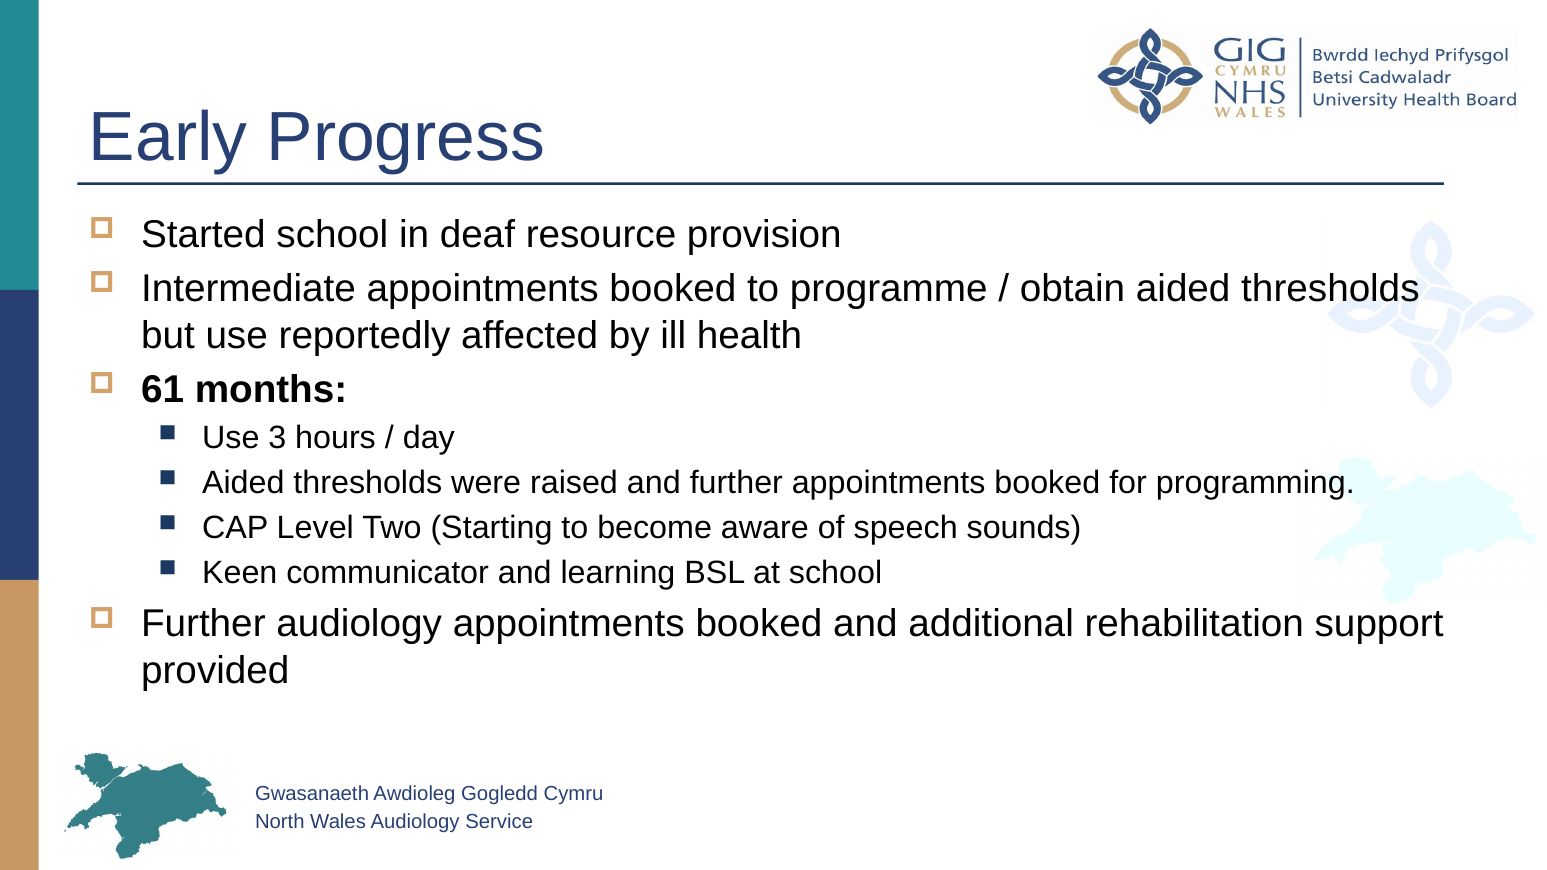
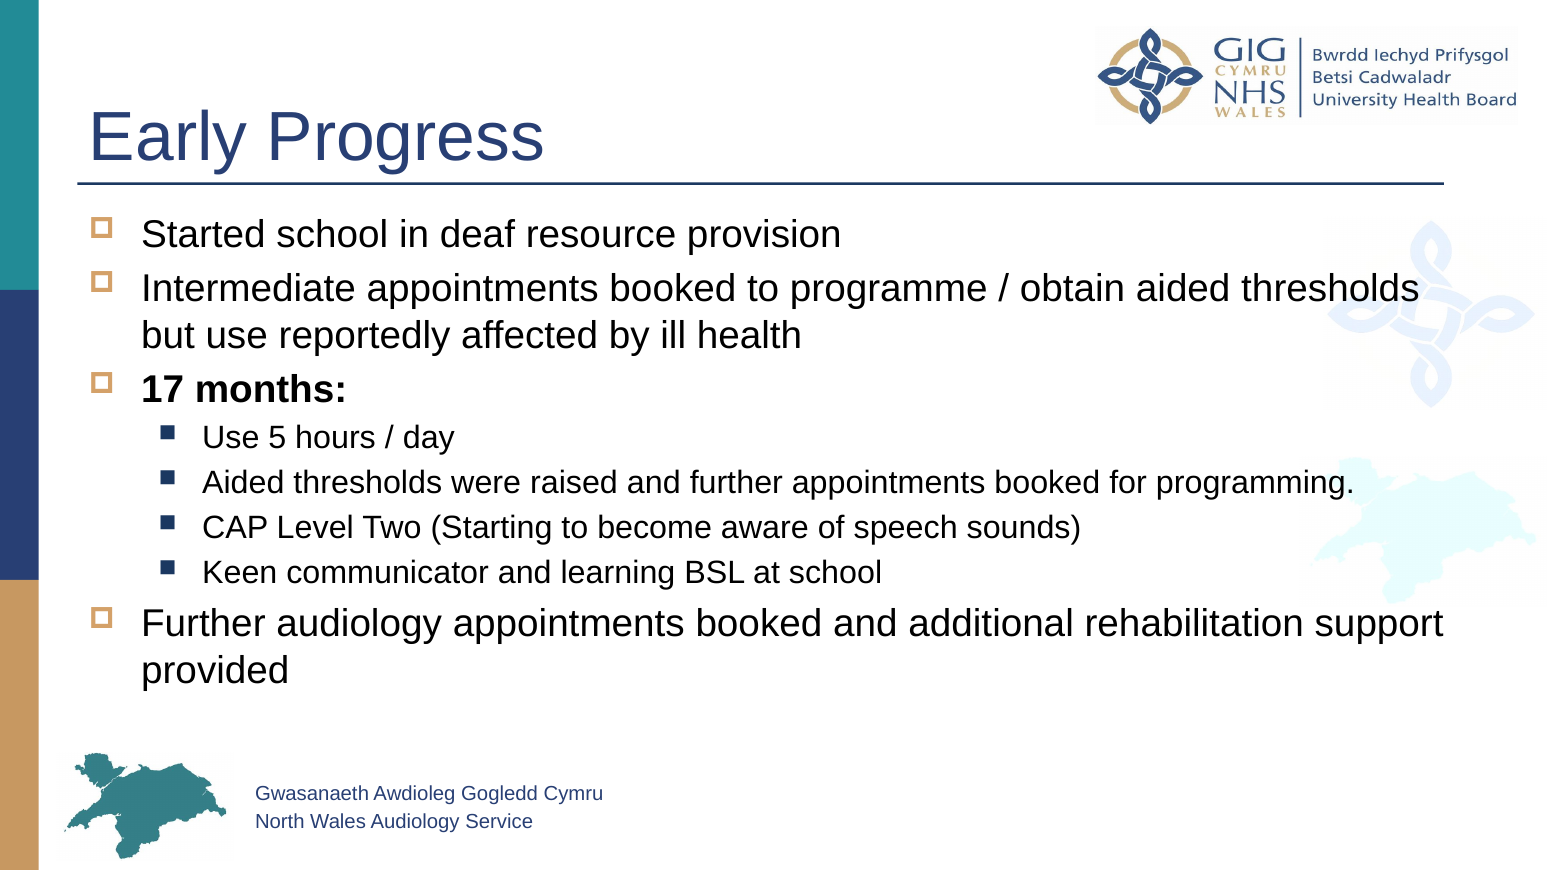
61: 61 -> 17
3: 3 -> 5
